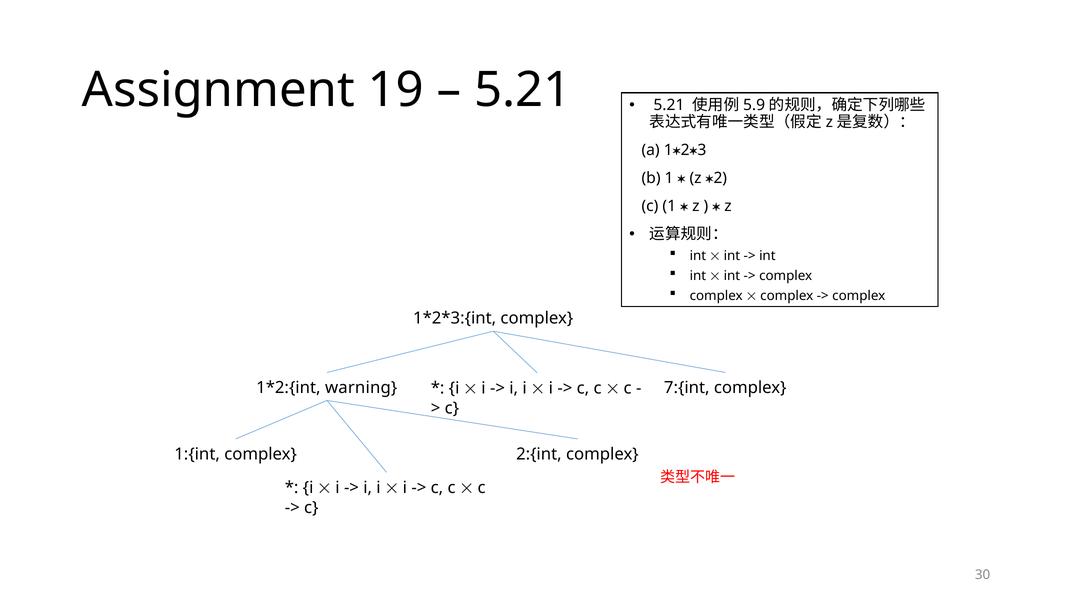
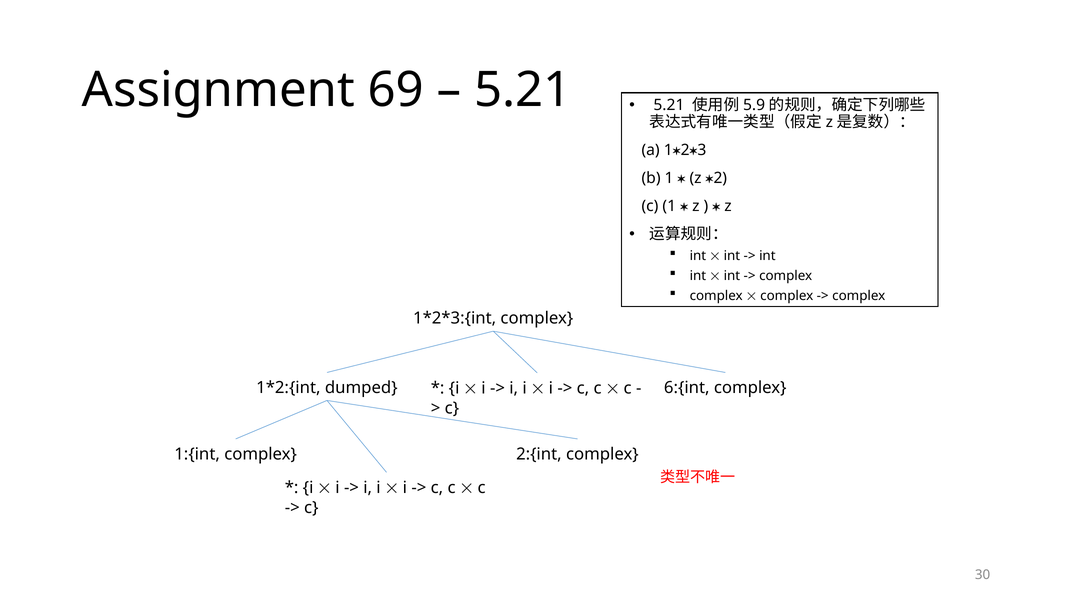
19: 19 -> 69
warning: warning -> dumped
7:{int: 7:{int -> 6:{int
